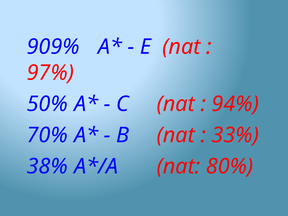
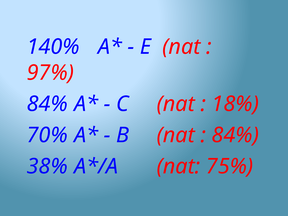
909%: 909% -> 140%
50% at (47, 104): 50% -> 84%
94%: 94% -> 18%
33% at (235, 135): 33% -> 84%
80%: 80% -> 75%
